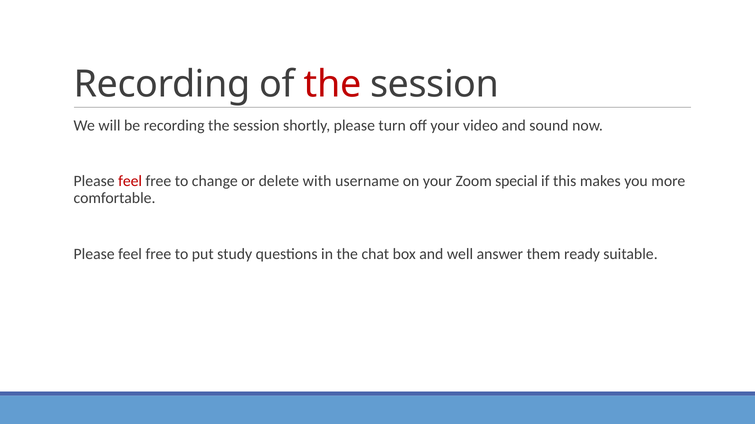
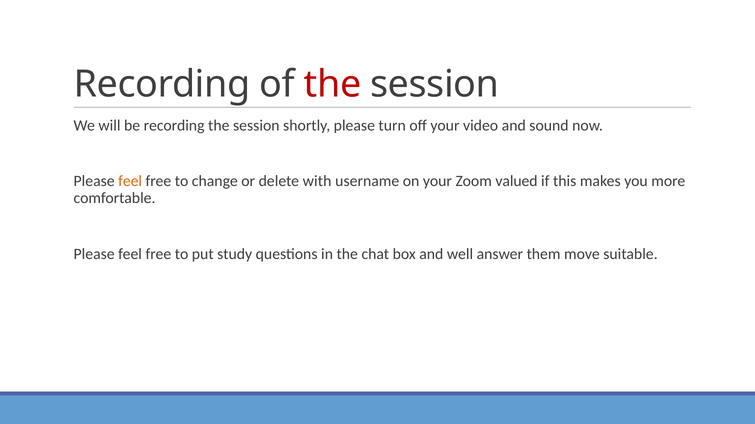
feel at (130, 182) colour: red -> orange
special: special -> valued
ready: ready -> move
